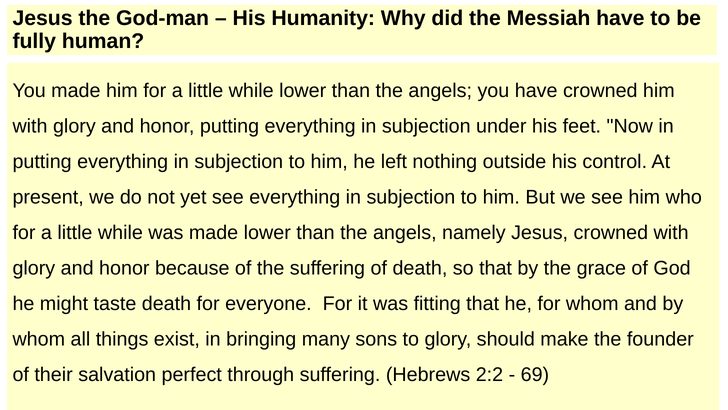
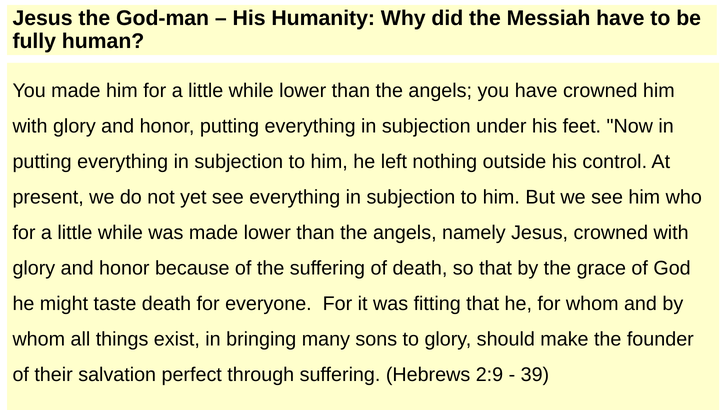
2:2: 2:2 -> 2:9
69: 69 -> 39
